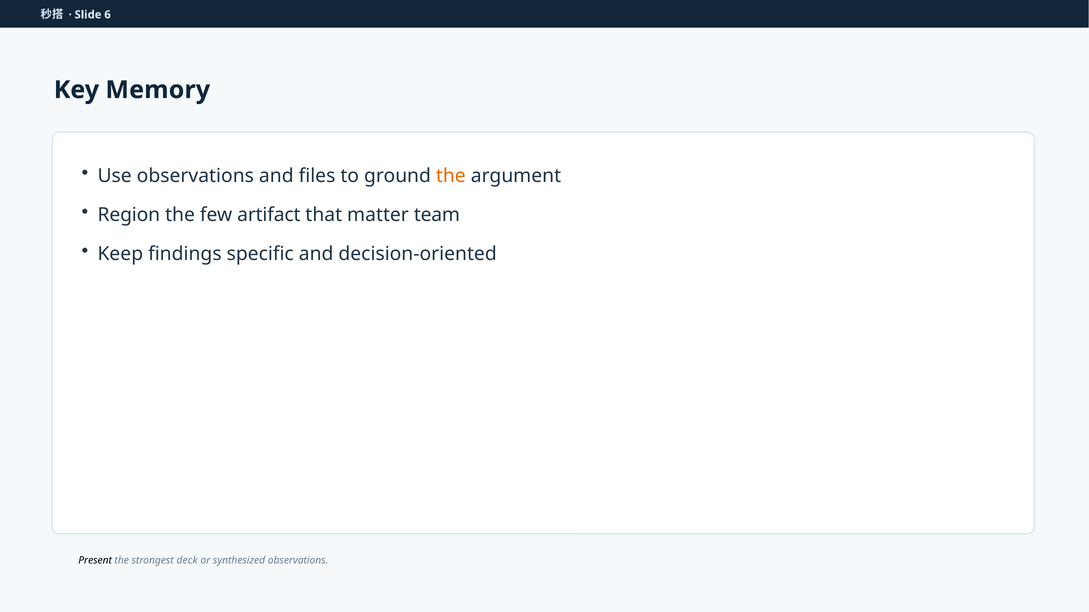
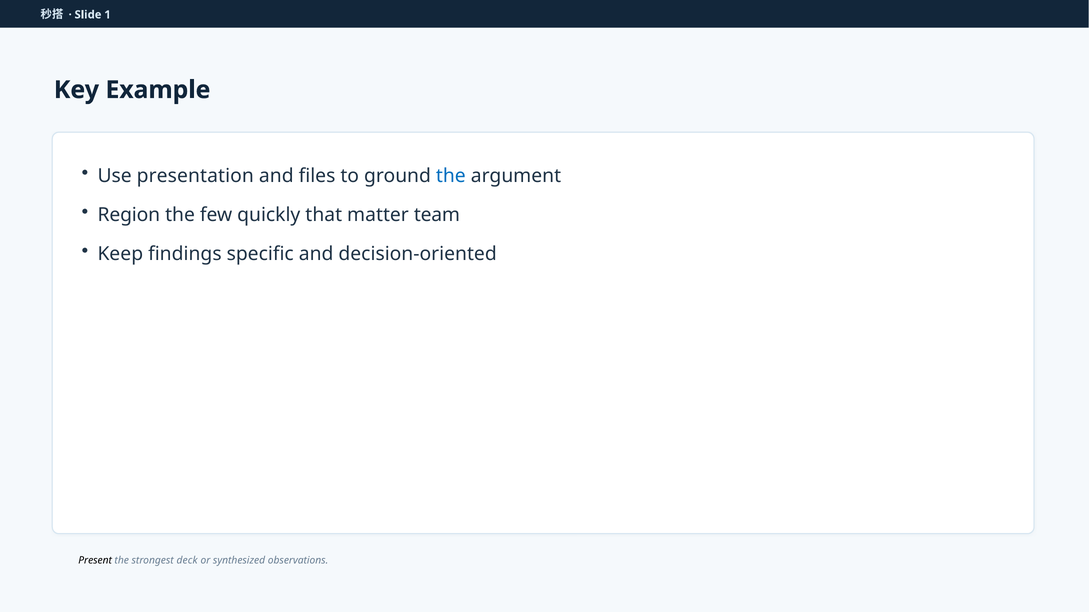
6: 6 -> 1
Memory: Memory -> Example
Use observations: observations -> presentation
the at (451, 176) colour: orange -> blue
artifact: artifact -> quickly
